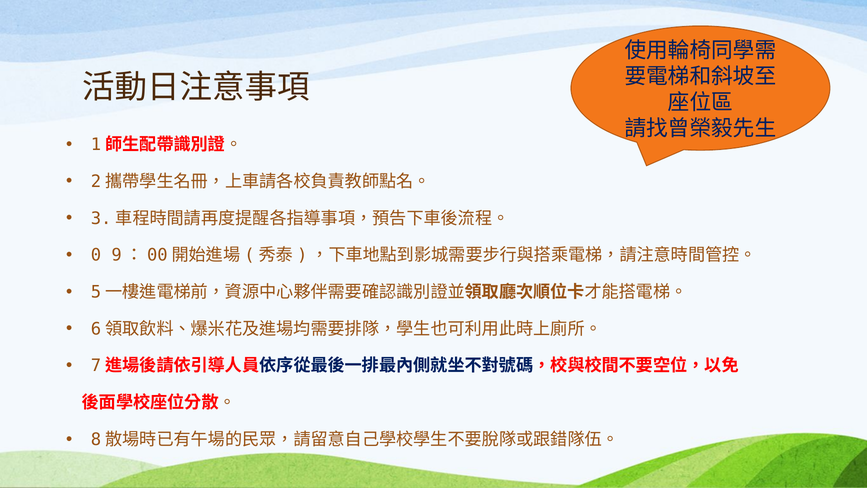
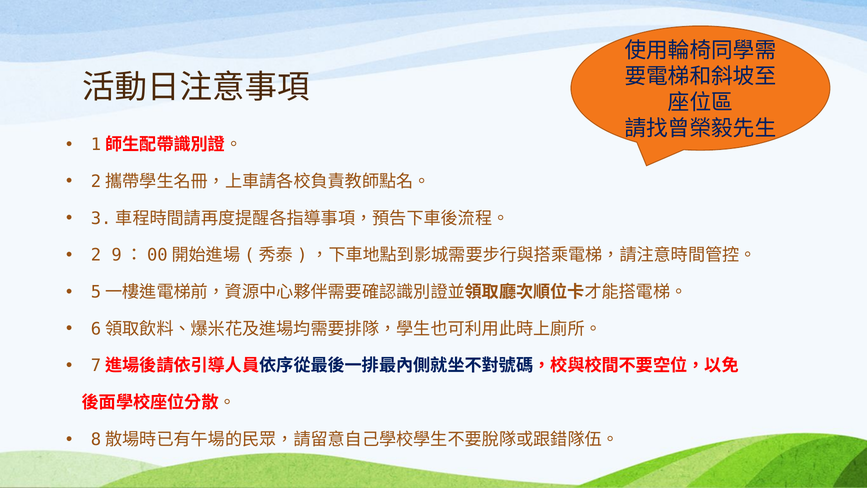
0: 0 -> 2
